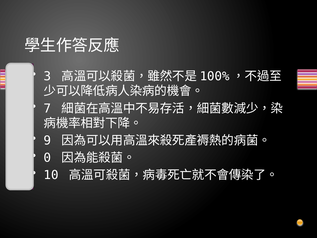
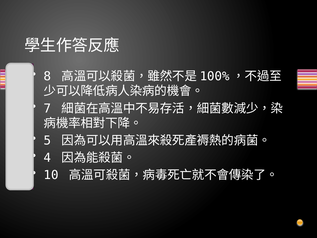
3: 3 -> 8
9: 9 -> 5
0: 0 -> 4
